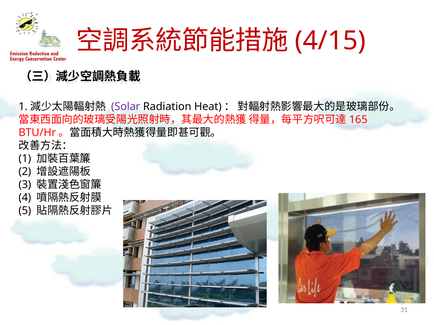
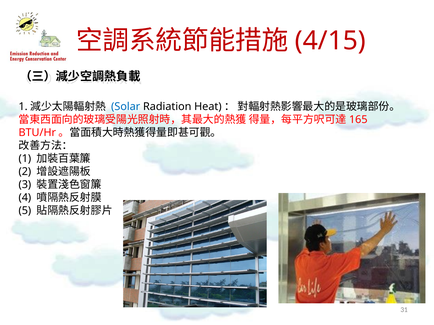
Solar colour: purple -> blue
